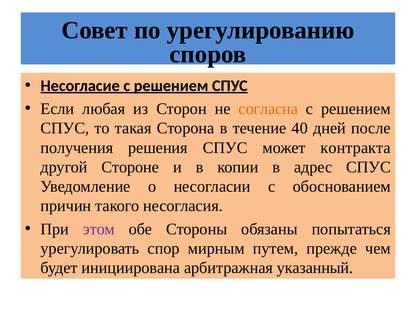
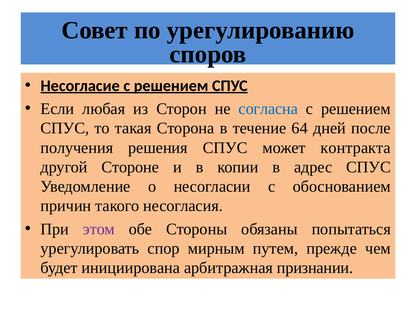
согласна colour: orange -> blue
40: 40 -> 64
указанный: указанный -> признании
